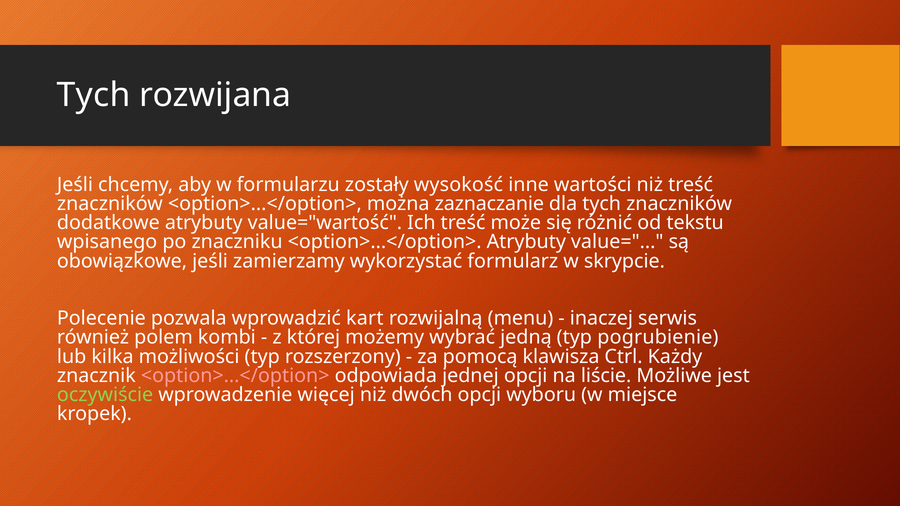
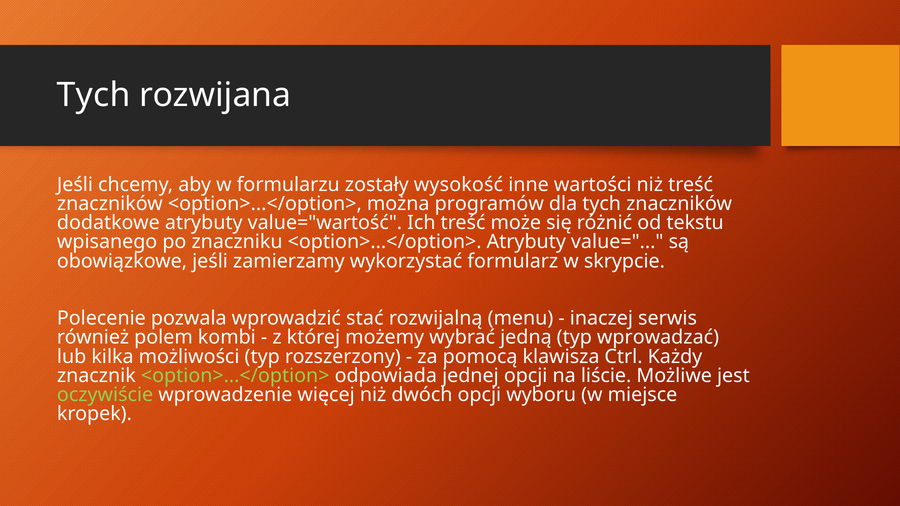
zaznaczanie: zaznaczanie -> programów
kart: kart -> stać
pogrubienie: pogrubienie -> wprowadzać
<option>...</option> at (235, 376) colour: pink -> light green
